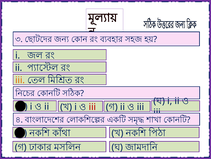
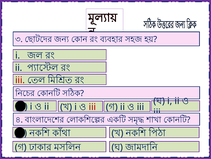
iii at (20, 80) colour: orange -> red
